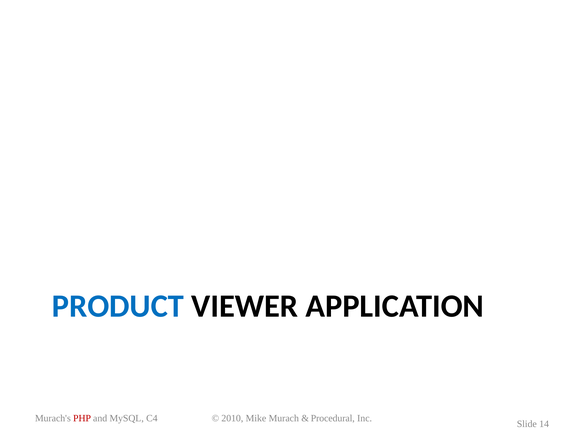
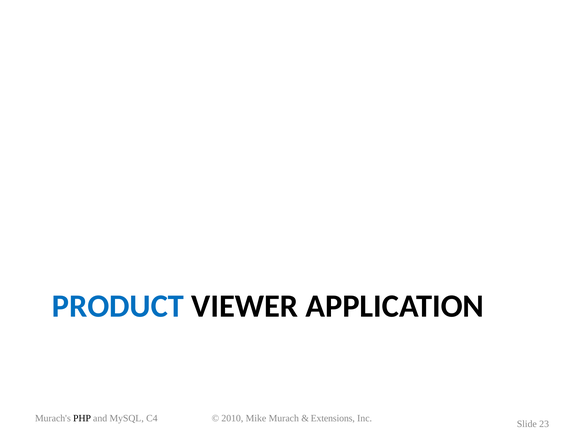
PHP colour: red -> black
Procedural: Procedural -> Extensions
14: 14 -> 23
